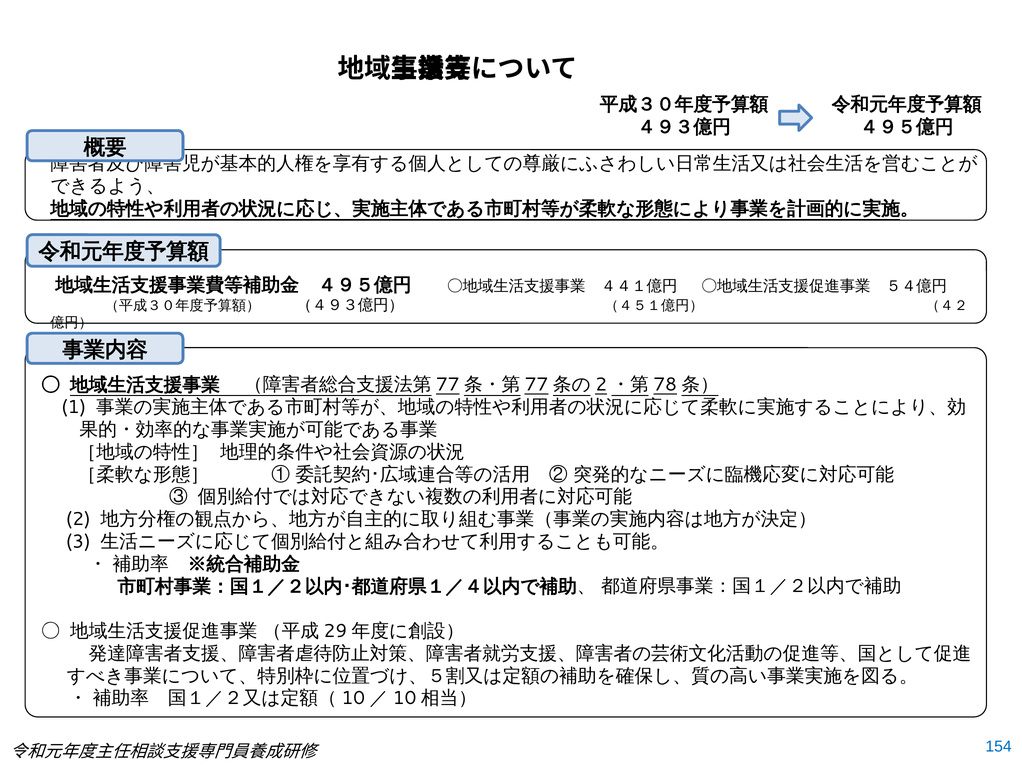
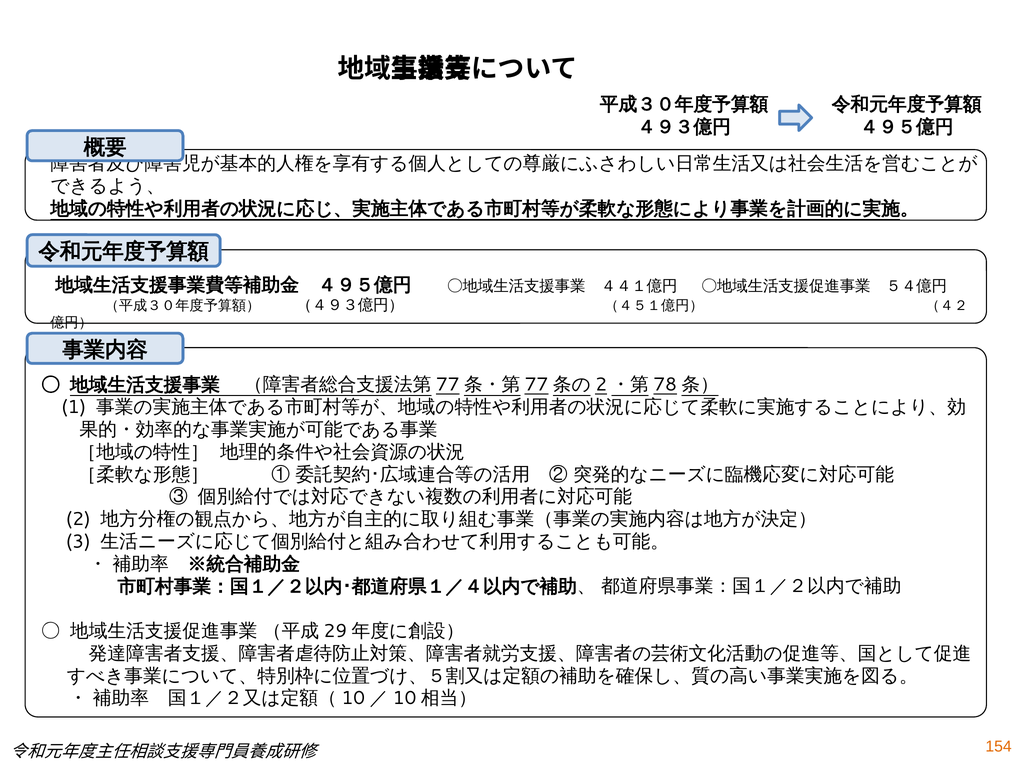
154 colour: blue -> orange
